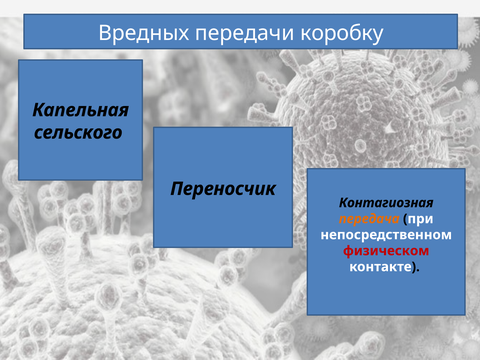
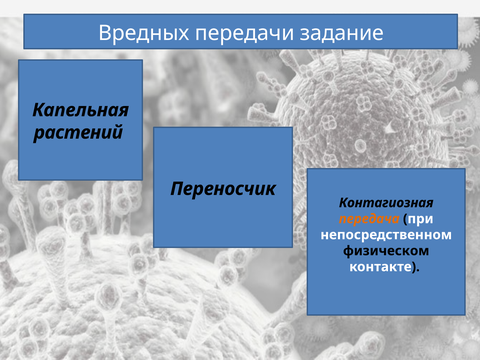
коробку: коробку -> задание
сельского: сельского -> растений
физическом colour: red -> black
